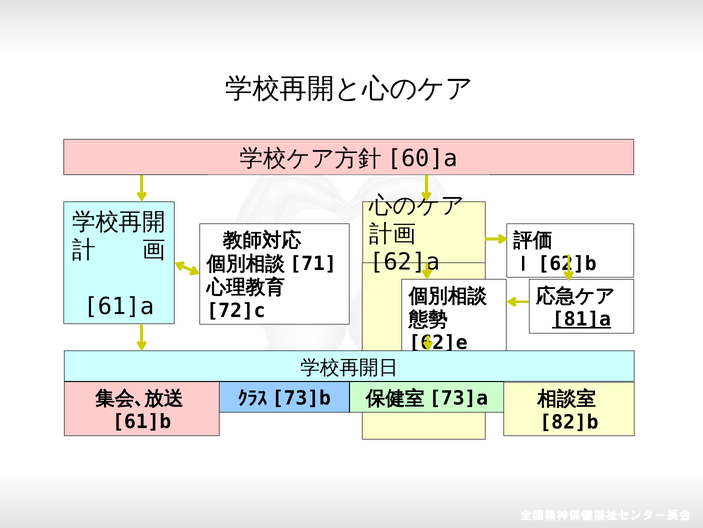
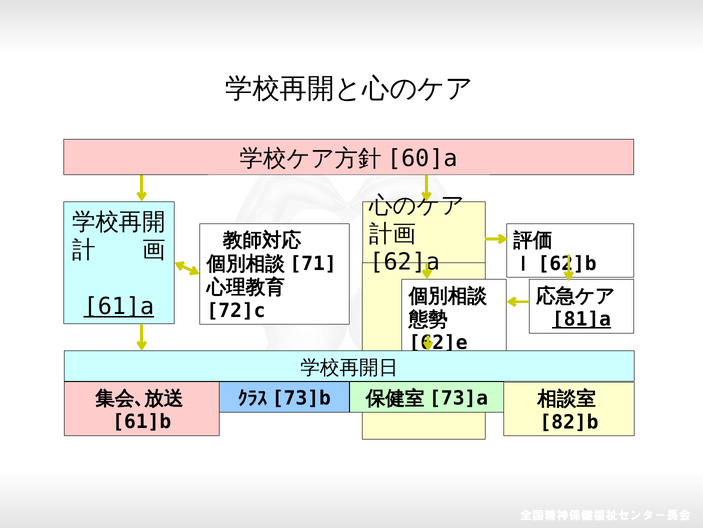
61]a underline: none -> present
